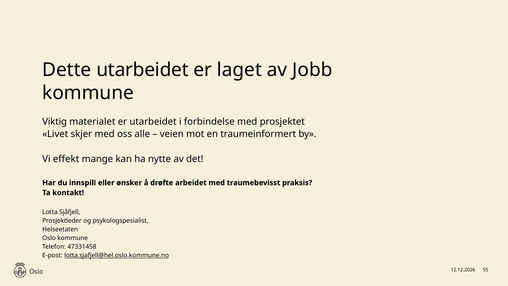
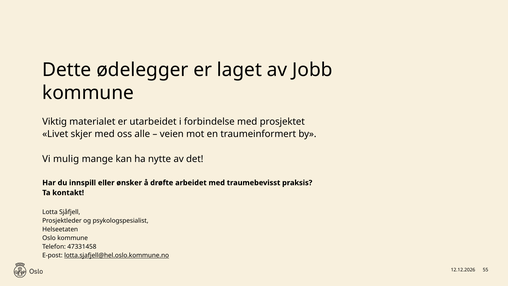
Dette utarbeidet: utarbeidet -> ødelegger
effekt: effekt -> mulig
